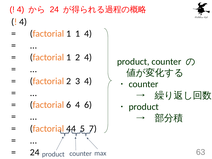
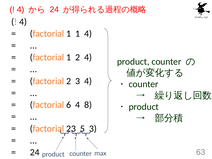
4 6: 6 -> 8
44: 44 -> 23
5 7: 7 -> 3
